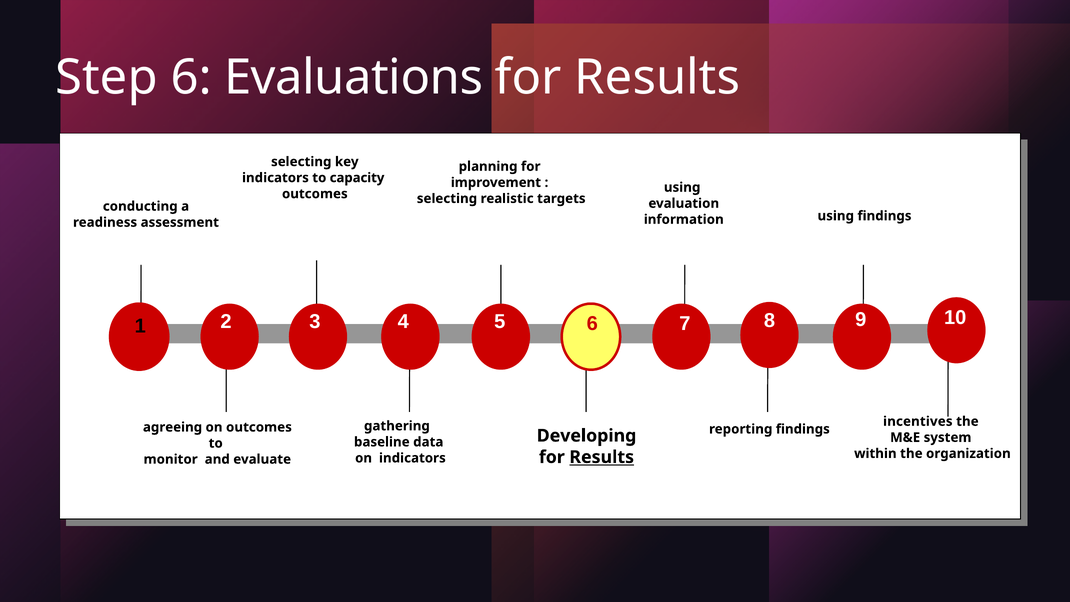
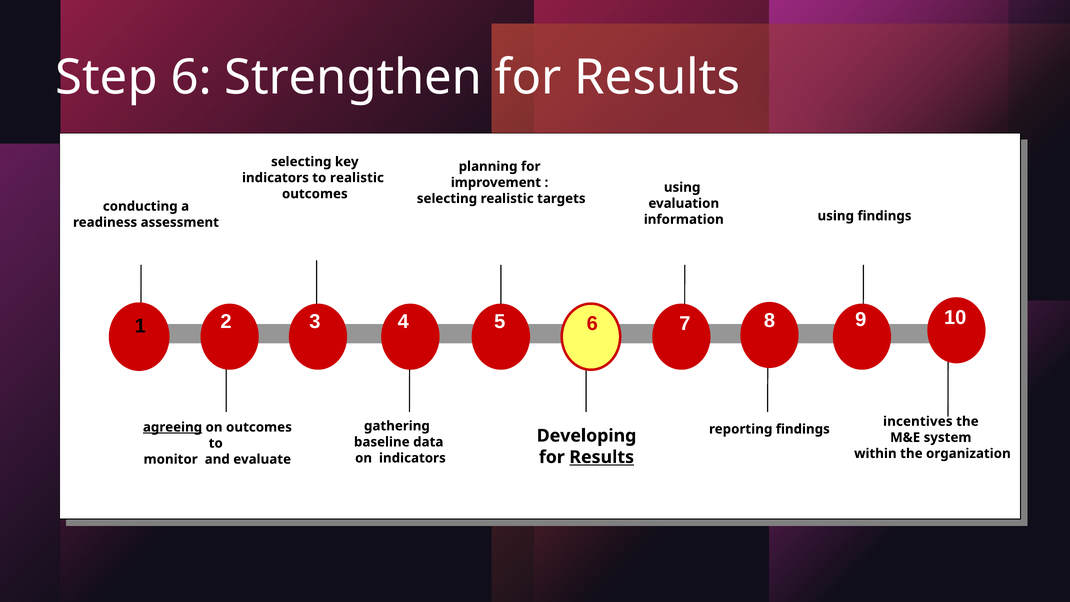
Evaluations: Evaluations -> Strengthen
to capacity: capacity -> realistic
agreeing underline: none -> present
